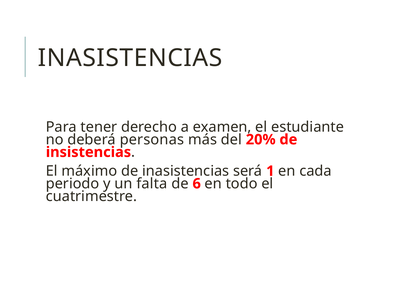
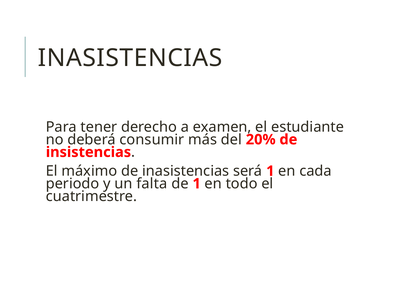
personas: personas -> consumir
de 6: 6 -> 1
